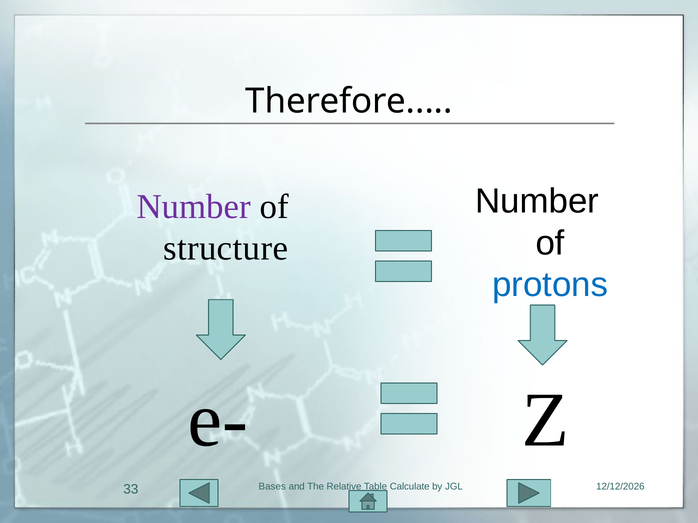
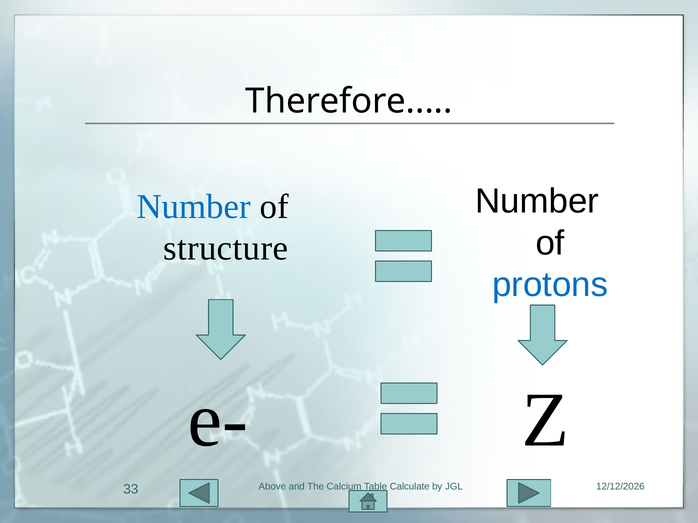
Number at (194, 207) colour: purple -> blue
Bases: Bases -> Above
Relative: Relative -> Calcium
